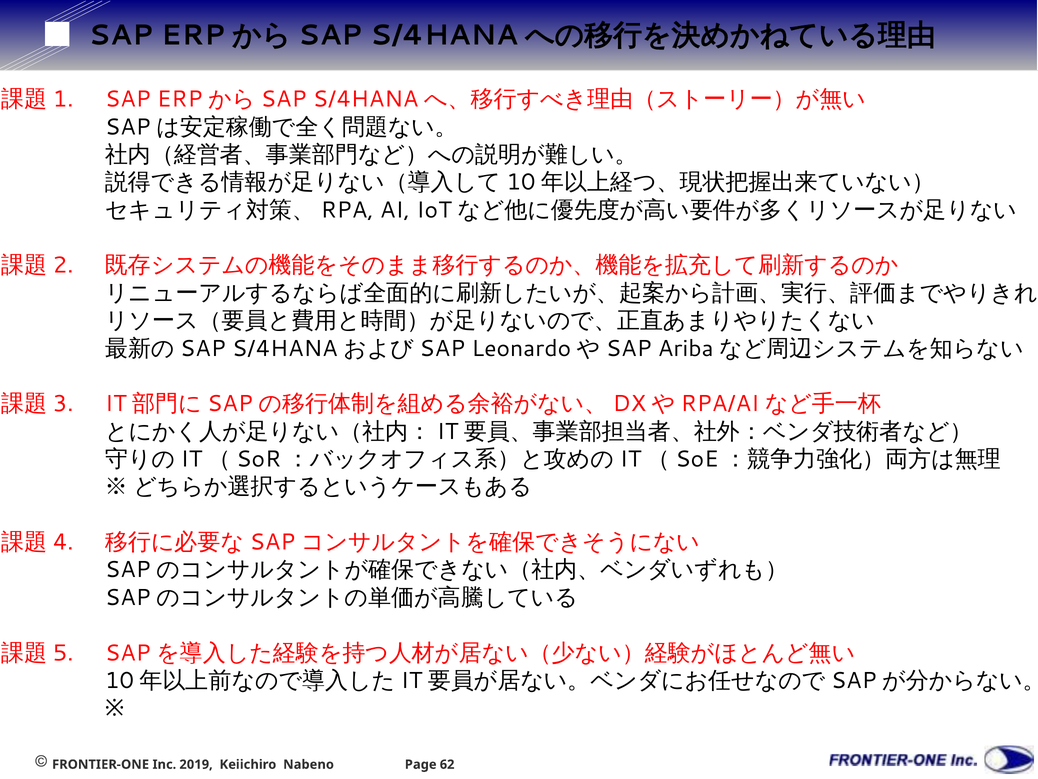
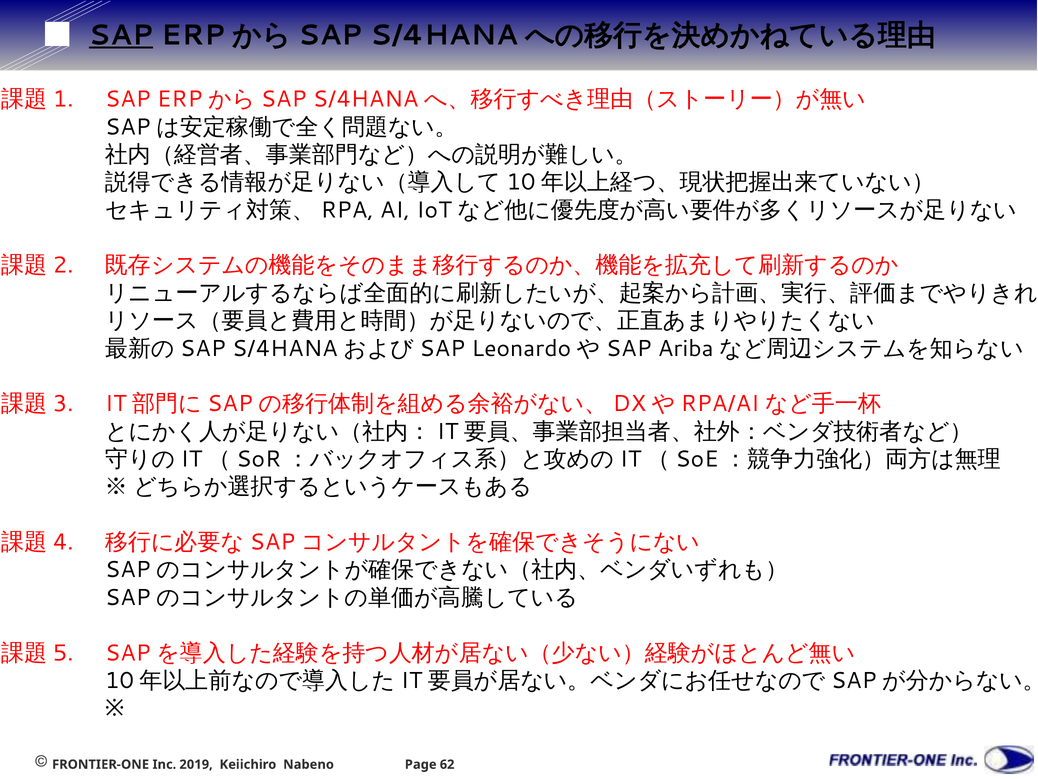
SAP at (121, 35) underline: none -> present
